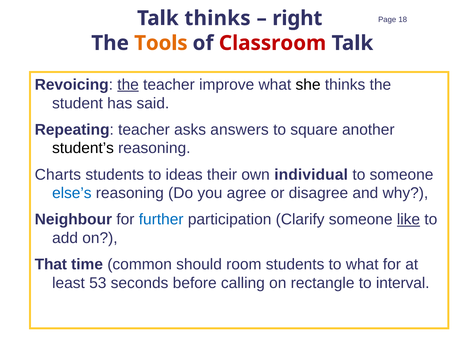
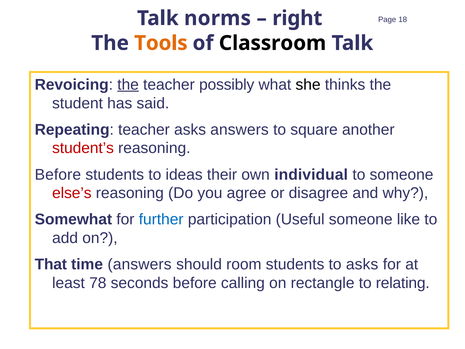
Talk thinks: thinks -> norms
Classroom colour: red -> black
improve: improve -> possibly
student’s colour: black -> red
Charts at (58, 174): Charts -> Before
else’s colour: blue -> red
Neighbour: Neighbour -> Somewhat
Clarify: Clarify -> Useful
like underline: present -> none
time common: common -> answers
to what: what -> asks
53: 53 -> 78
interval: interval -> relating
